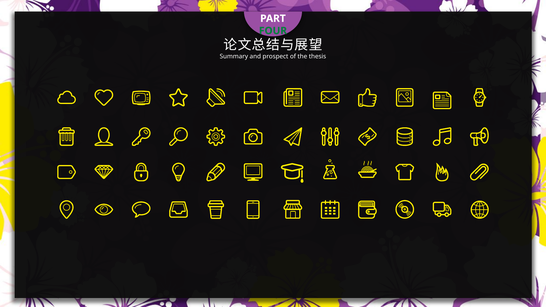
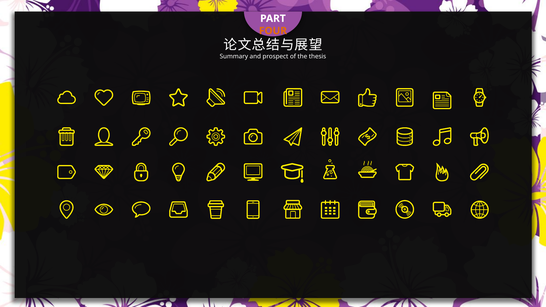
FOUR colour: green -> orange
